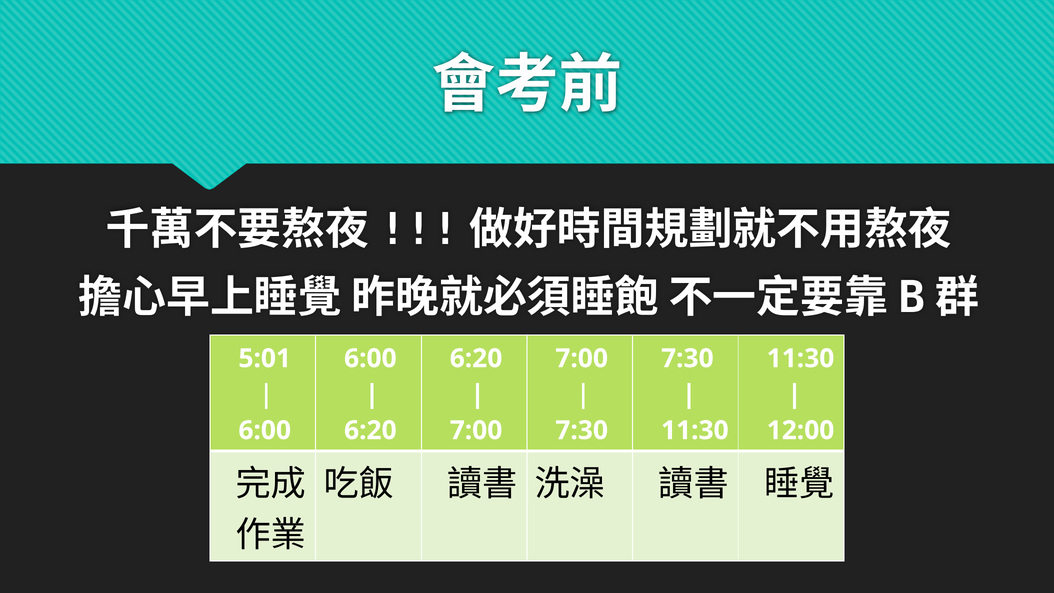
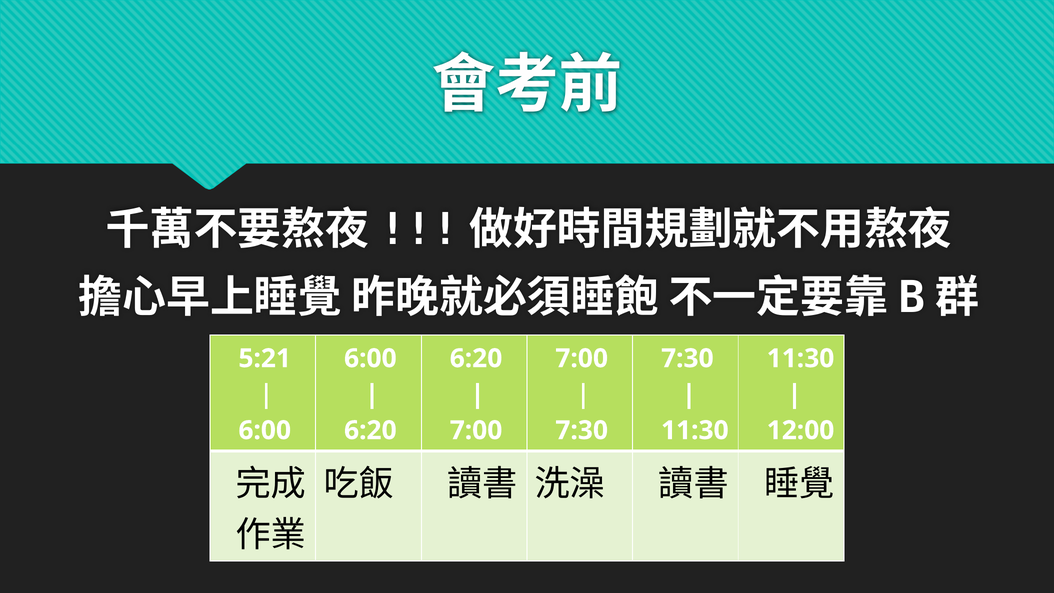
5:01: 5:01 -> 5:21
